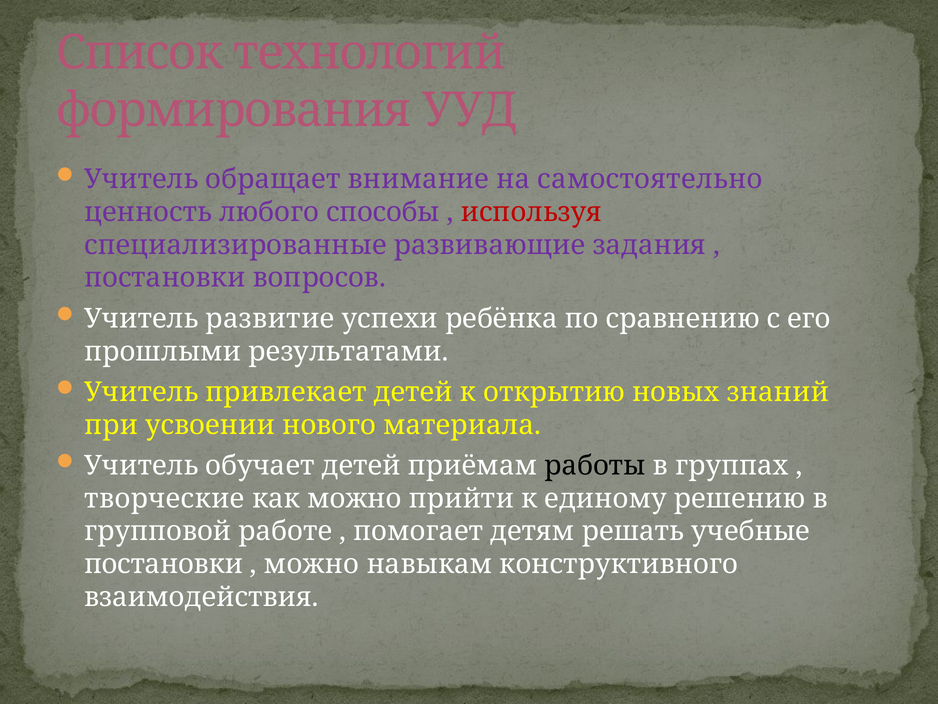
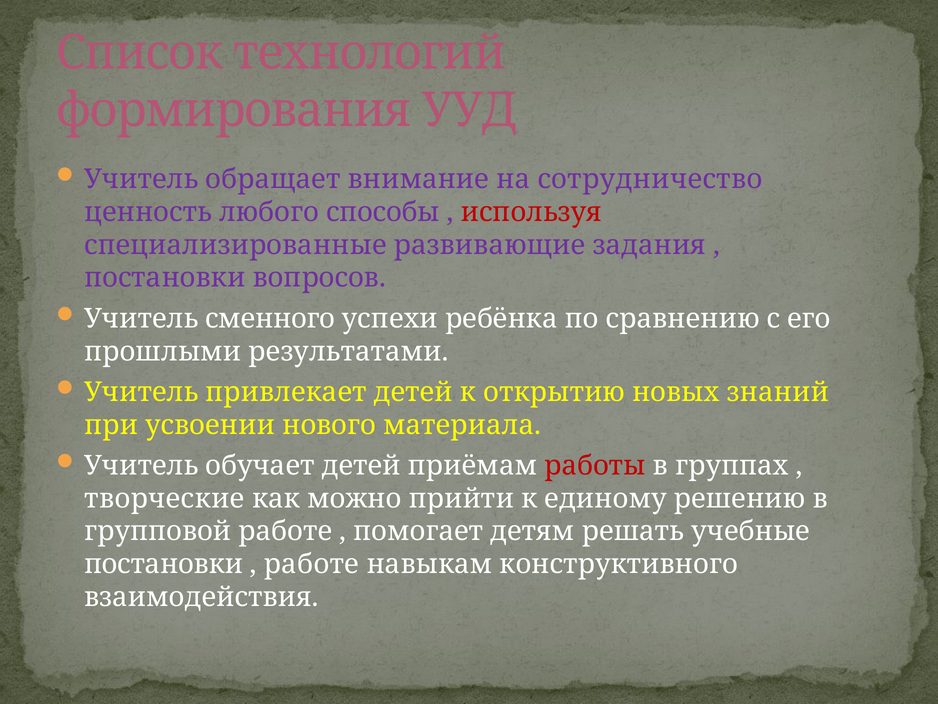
самостоятельно: самостоятельно -> сотрудничество
развитие: развитие -> сменного
работы colour: black -> red
можно at (311, 564): можно -> работе
